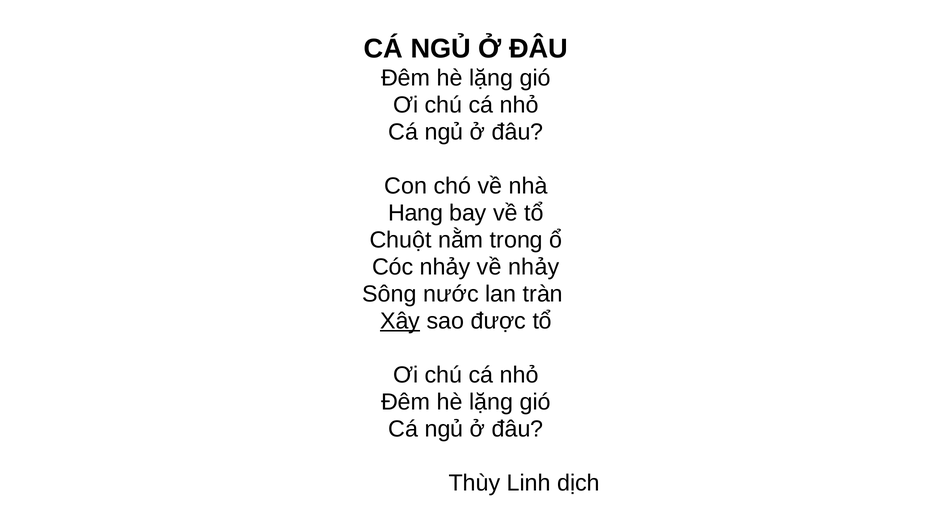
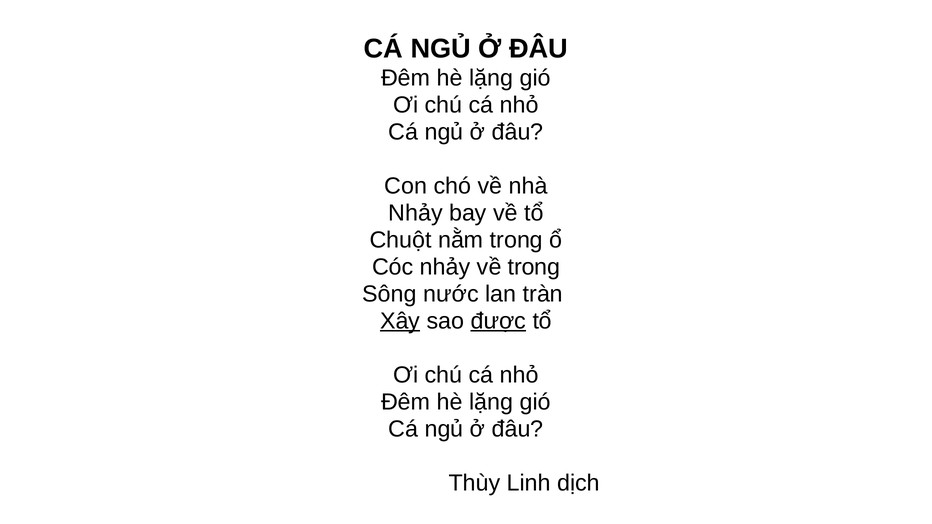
Hang at (416, 213): Hang -> Nhảy
về nhảy: nhảy -> trong
được underline: none -> present
